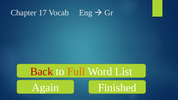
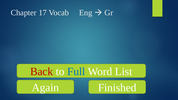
Full colour: orange -> blue
